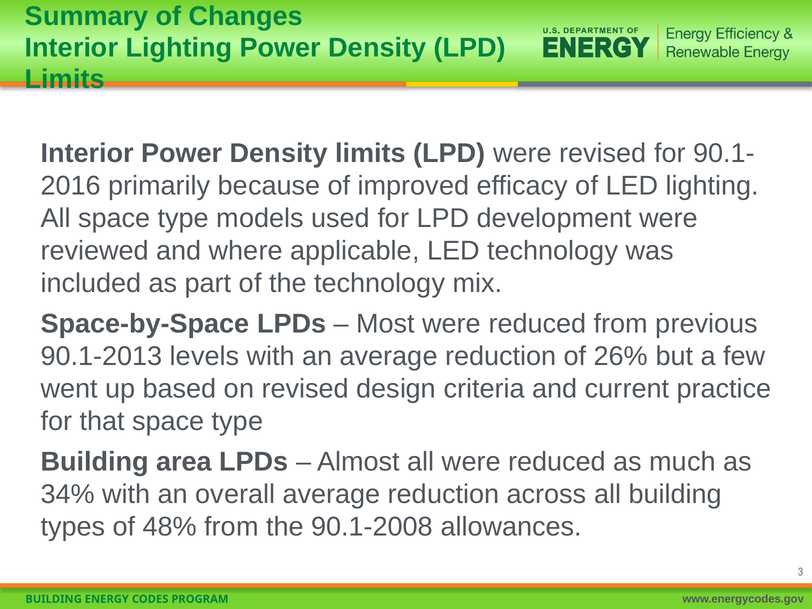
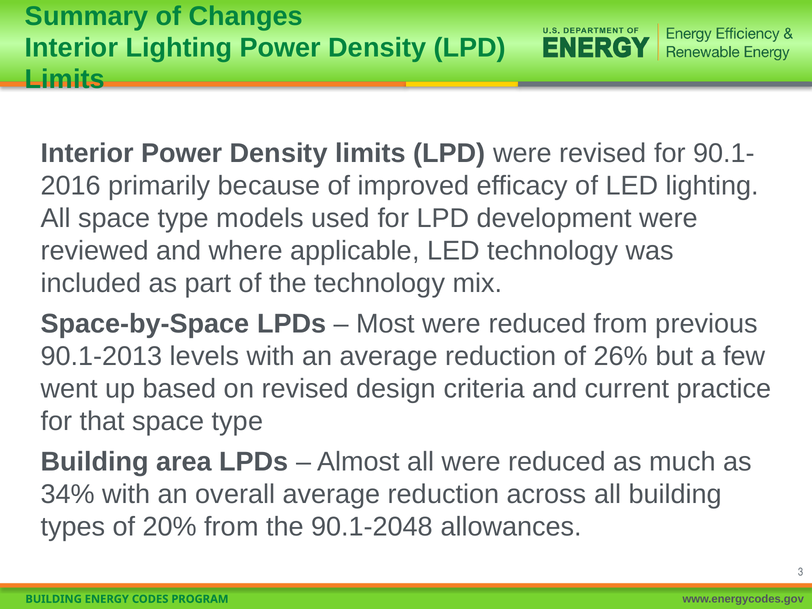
48%: 48% -> 20%
90.1-2008: 90.1-2008 -> 90.1-2048
